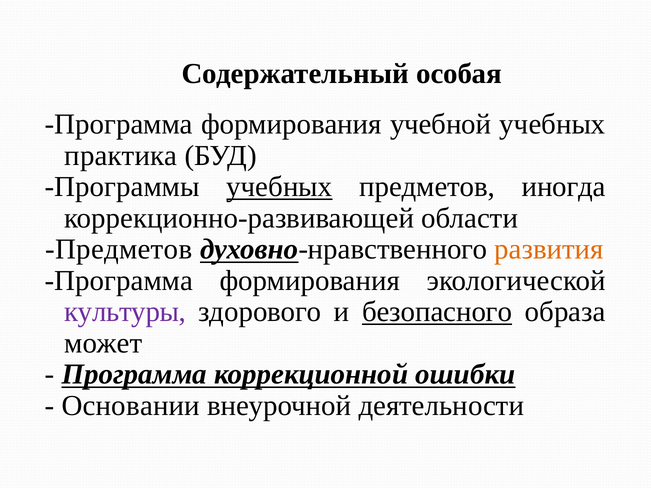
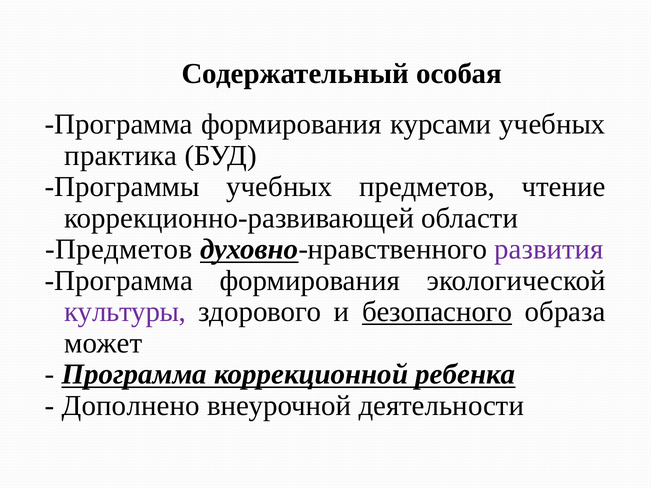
учебной: учебной -> курсами
учебных at (279, 187) underline: present -> none
иногда: иногда -> чтение
развития colour: orange -> purple
ошибки: ошибки -> ребенка
Основании: Основании -> Дополнено
